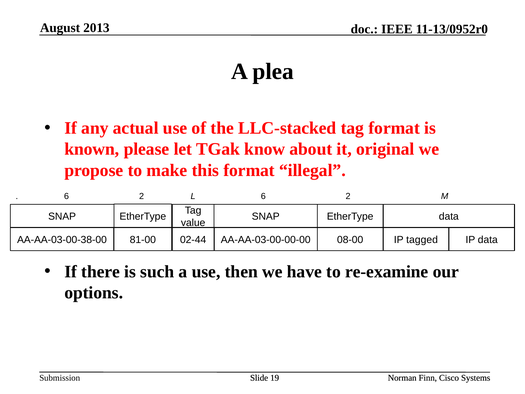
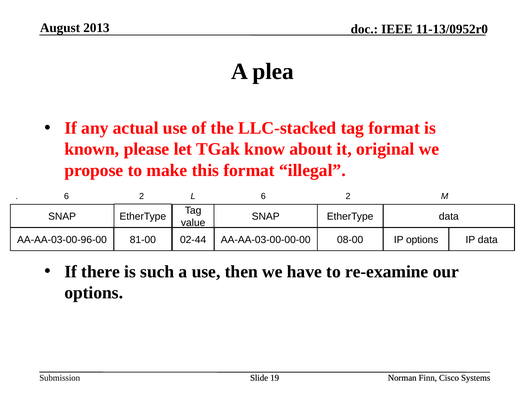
AA-AA-03-00-38-00: AA-AA-03-00-38-00 -> AA-AA-03-00-96-00
IP tagged: tagged -> options
